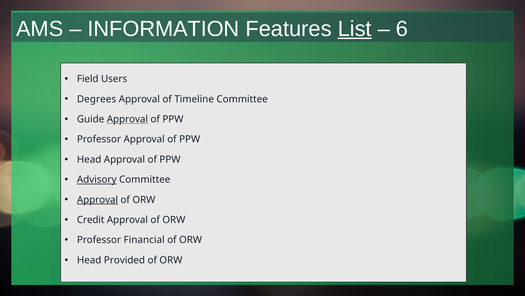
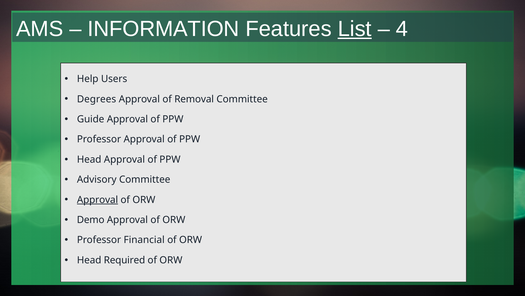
6: 6 -> 4
Field: Field -> Help
Timeline: Timeline -> Removal
Approval at (127, 119) underline: present -> none
Advisory underline: present -> none
Credit: Credit -> Demo
Provided: Provided -> Required
